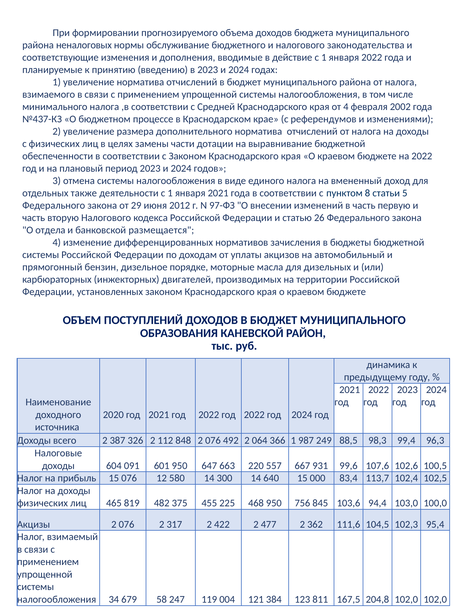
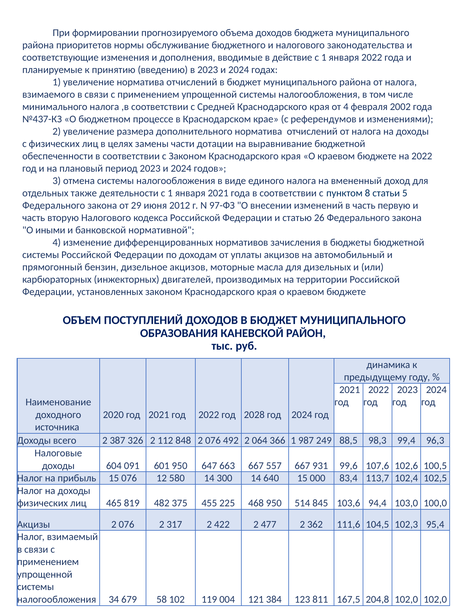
неналоговых: неналоговых -> приоритетов
отдела: отдела -> иными
размещается: размещается -> нормативной
дизельное порядке: порядке -> акцизов
2022 год 2022: 2022 -> 2028
663 220: 220 -> 667
756: 756 -> 514
247: 247 -> 102
